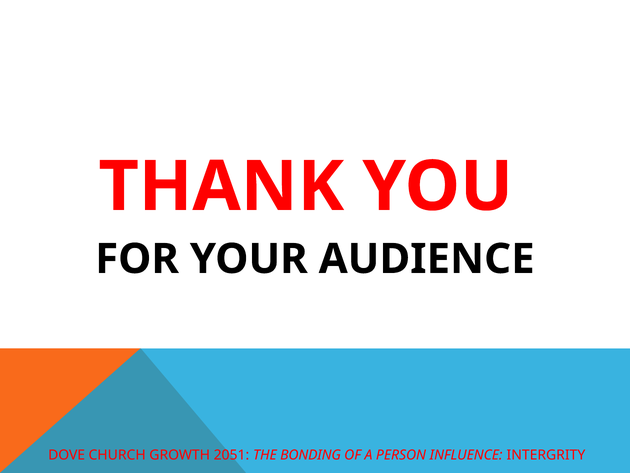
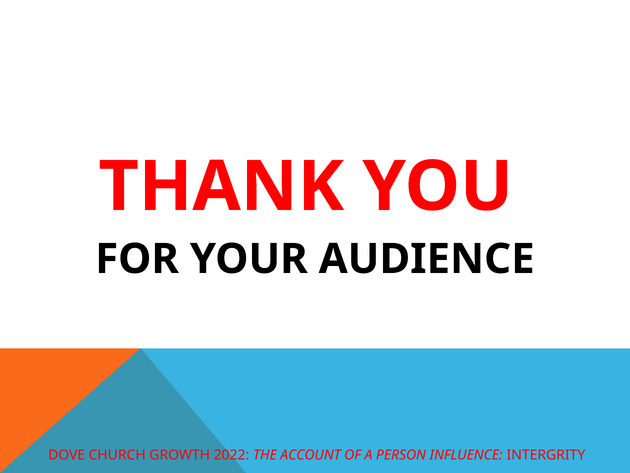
2051: 2051 -> 2022
BONDING: BONDING -> ACCOUNT
